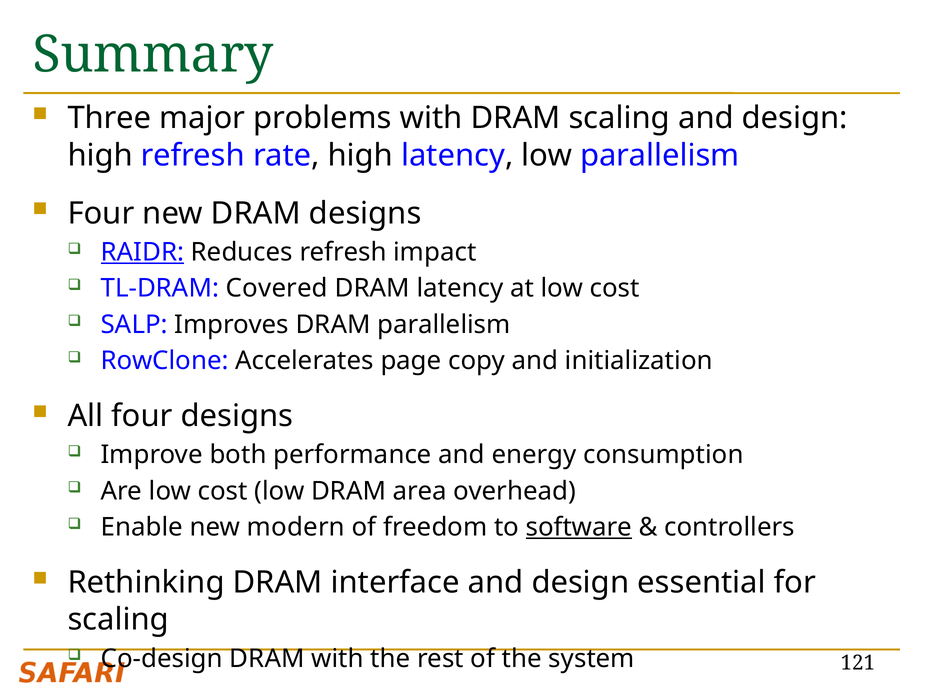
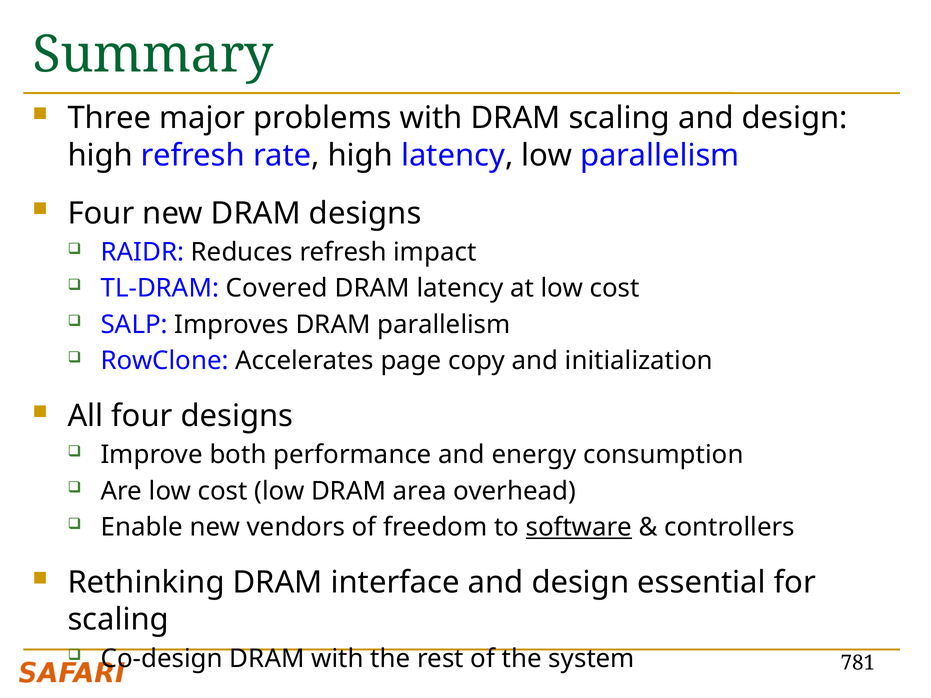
RAIDR underline: present -> none
modern: modern -> vendors
121: 121 -> 781
